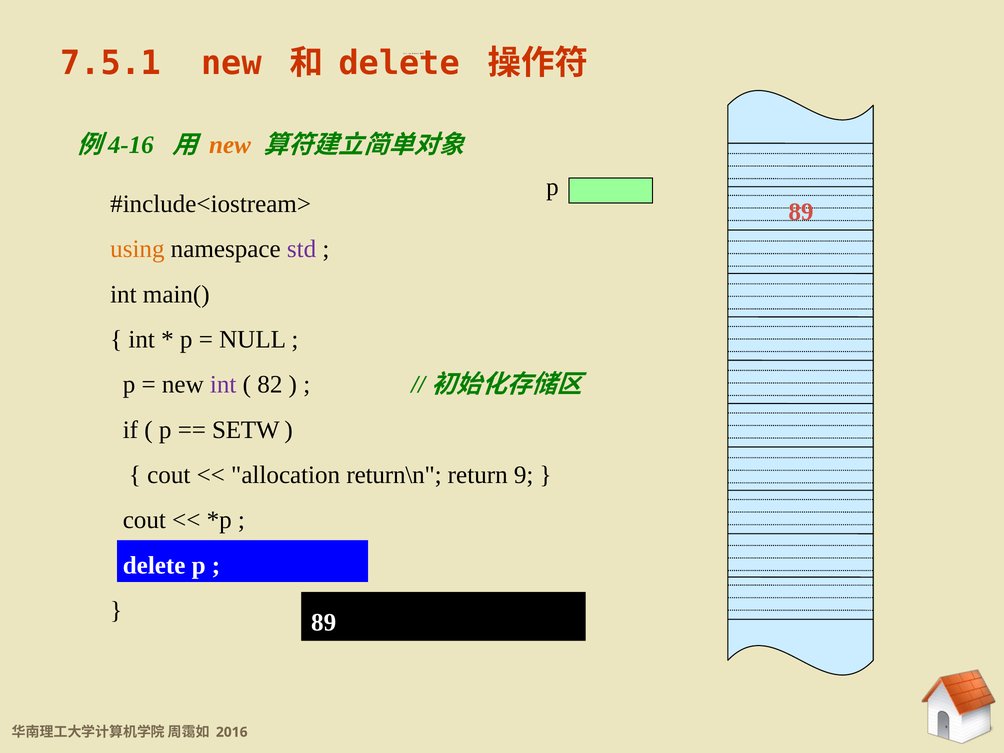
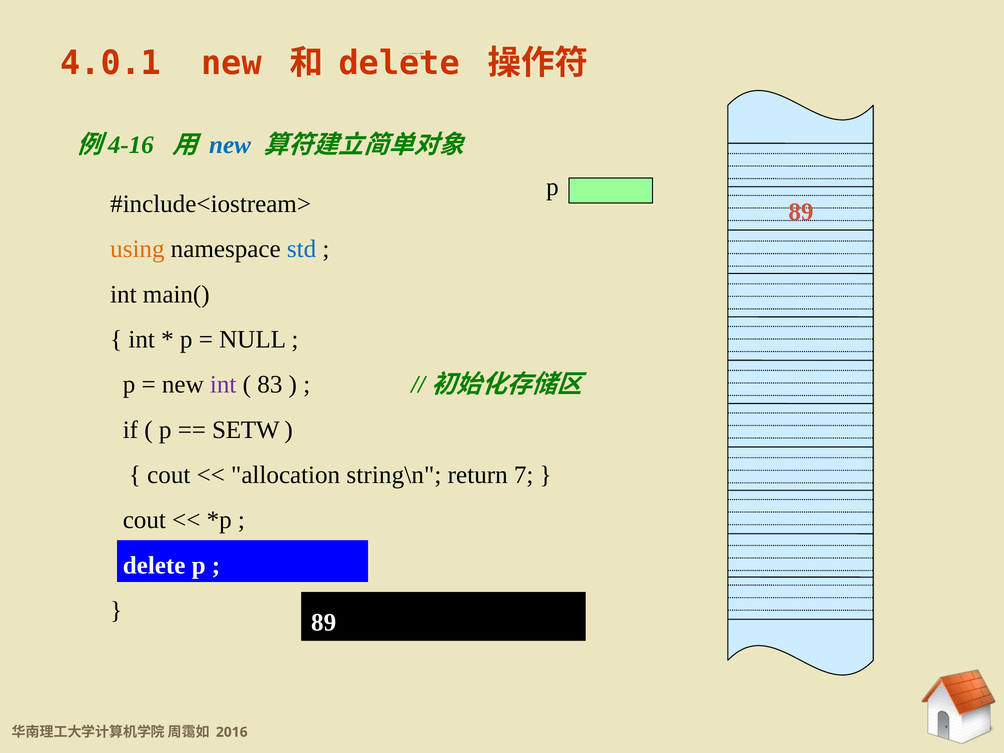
7.5.1: 7.5.1 -> 4.0.1
new at (230, 145) colour: orange -> blue
std colour: purple -> blue
82: 82 -> 83
return\n: return\n -> string\n
9: 9 -> 7
